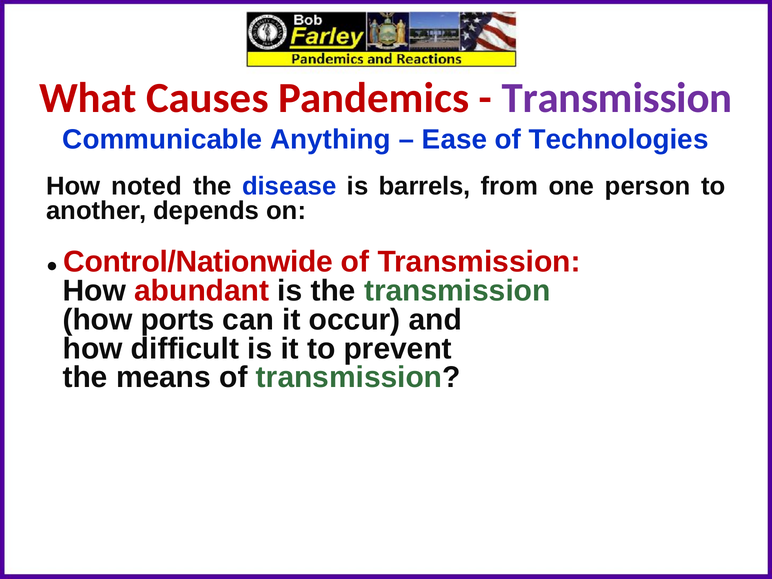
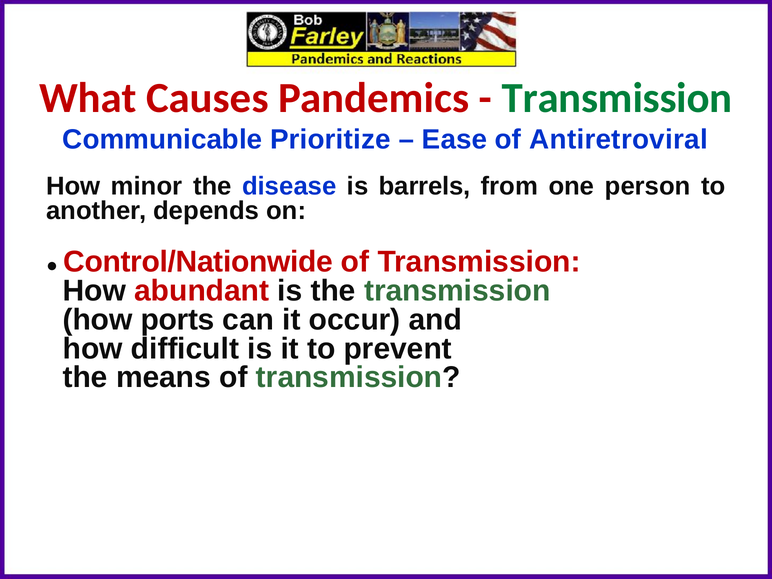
Transmission at (617, 98) colour: purple -> green
Anything: Anything -> Prioritize
Technologies: Technologies -> Antiretroviral
noted: noted -> minor
